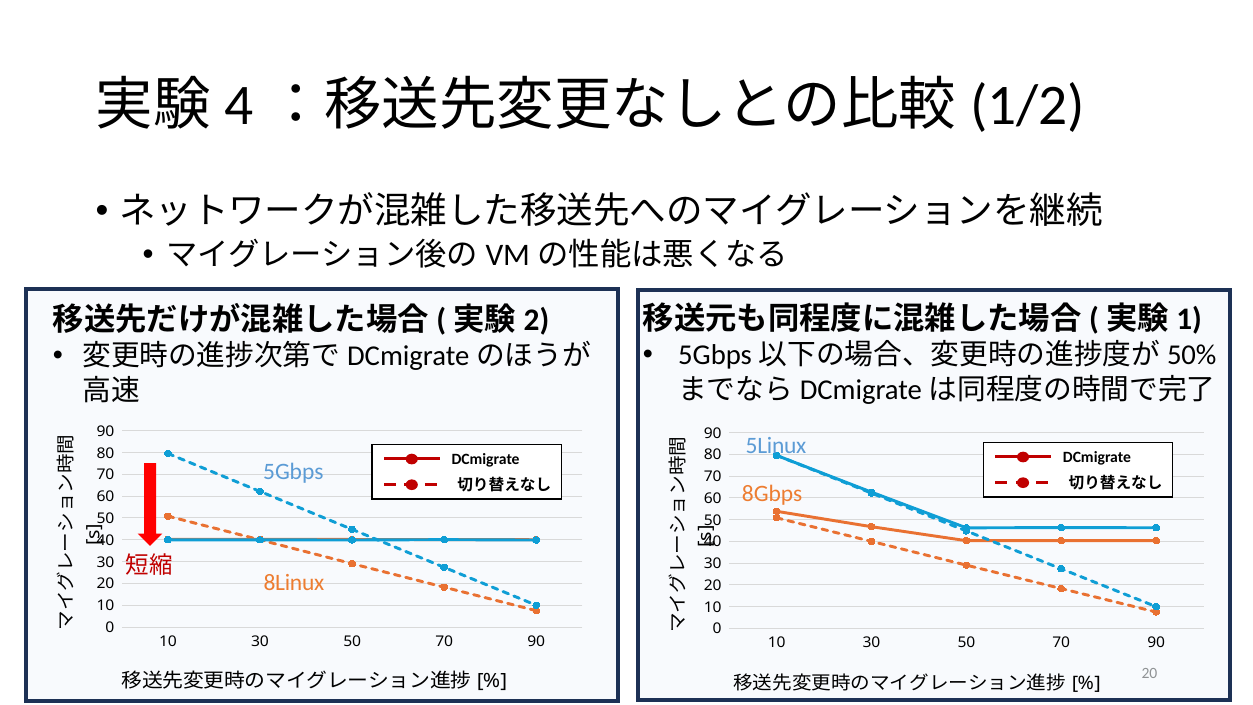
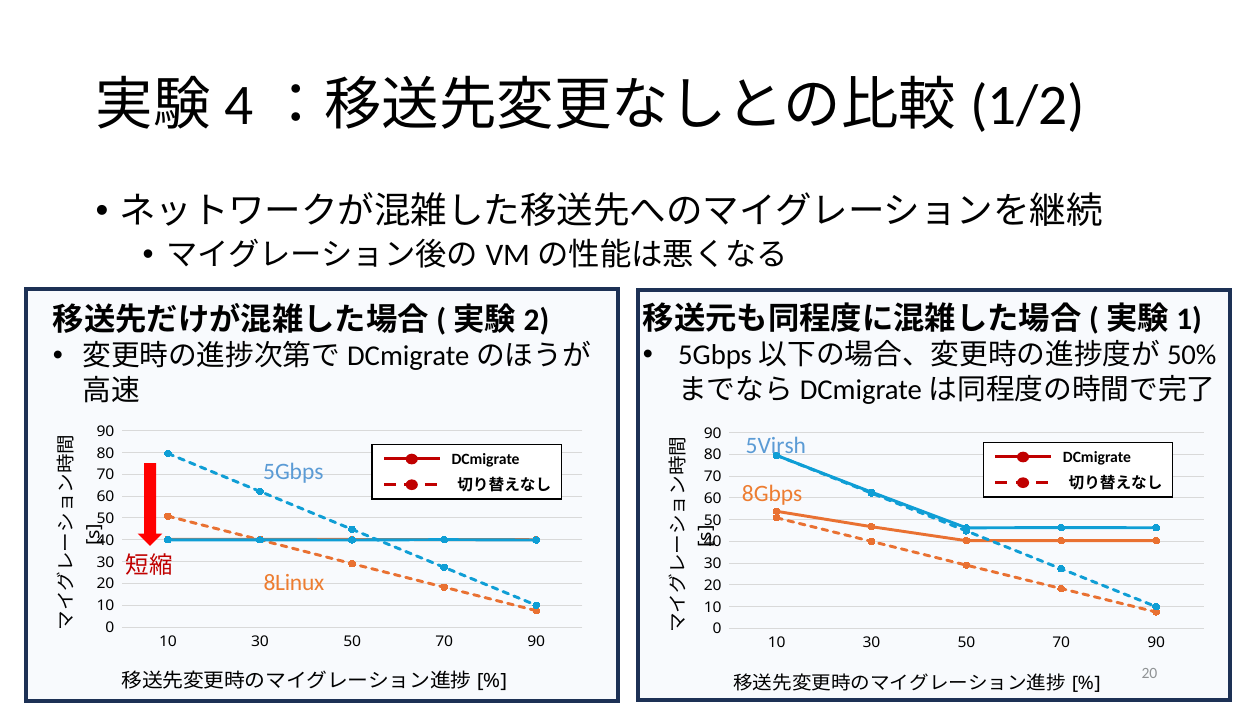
5Linux: 5Linux -> 5Virsh
